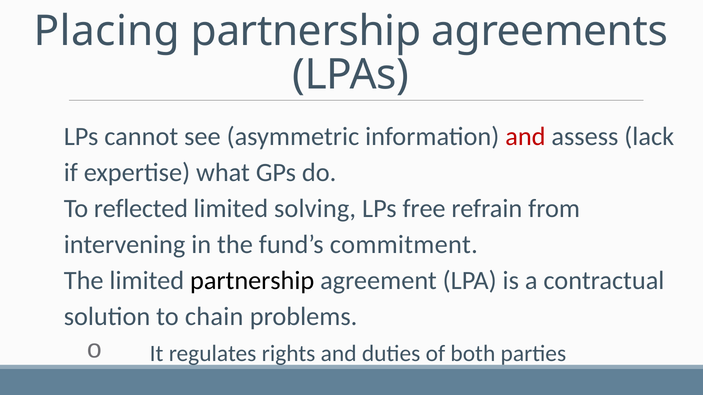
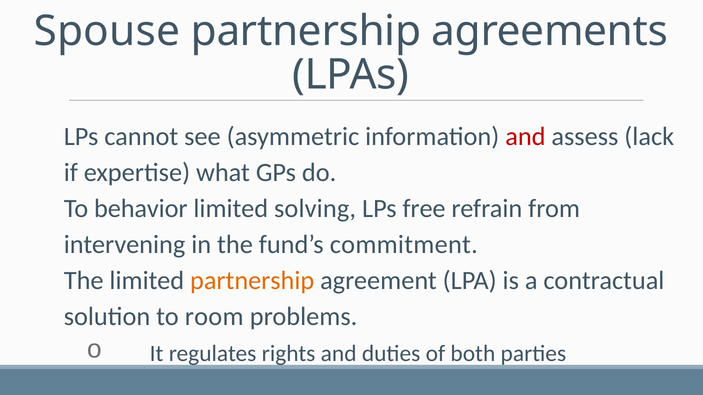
Placing: Placing -> Spouse
reflected: reflected -> behavior
partnership at (252, 281) colour: black -> orange
chain: chain -> room
